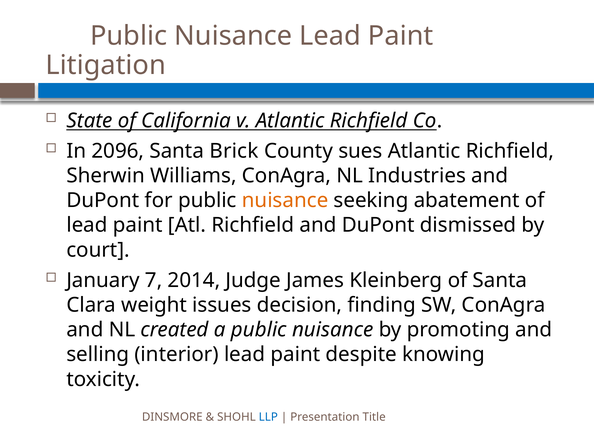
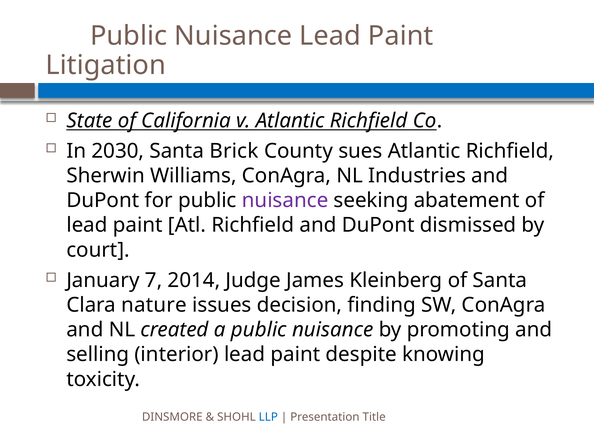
2096: 2096 -> 2030
nuisance at (285, 201) colour: orange -> purple
weight: weight -> nature
